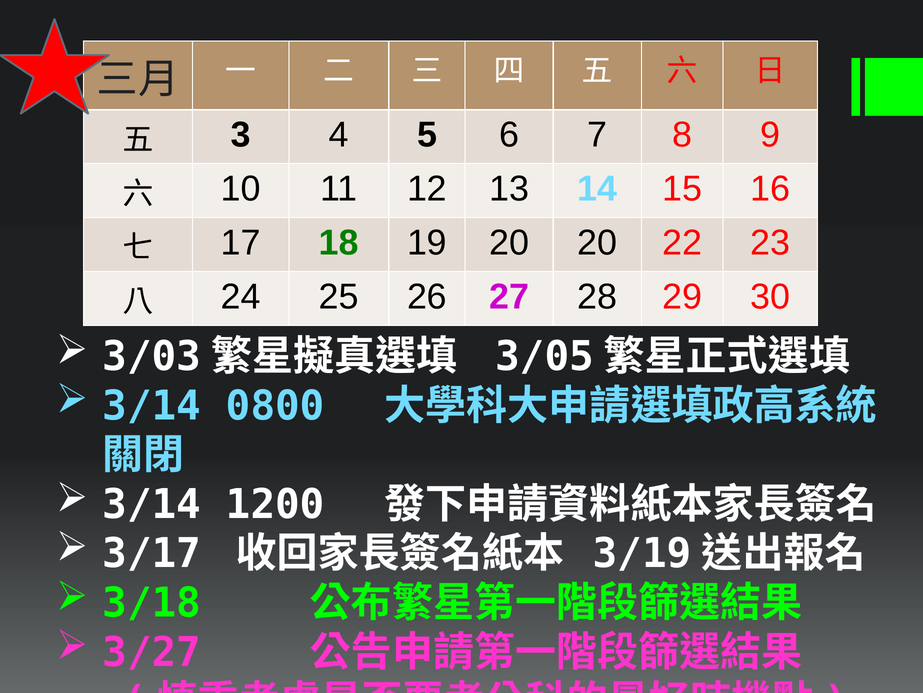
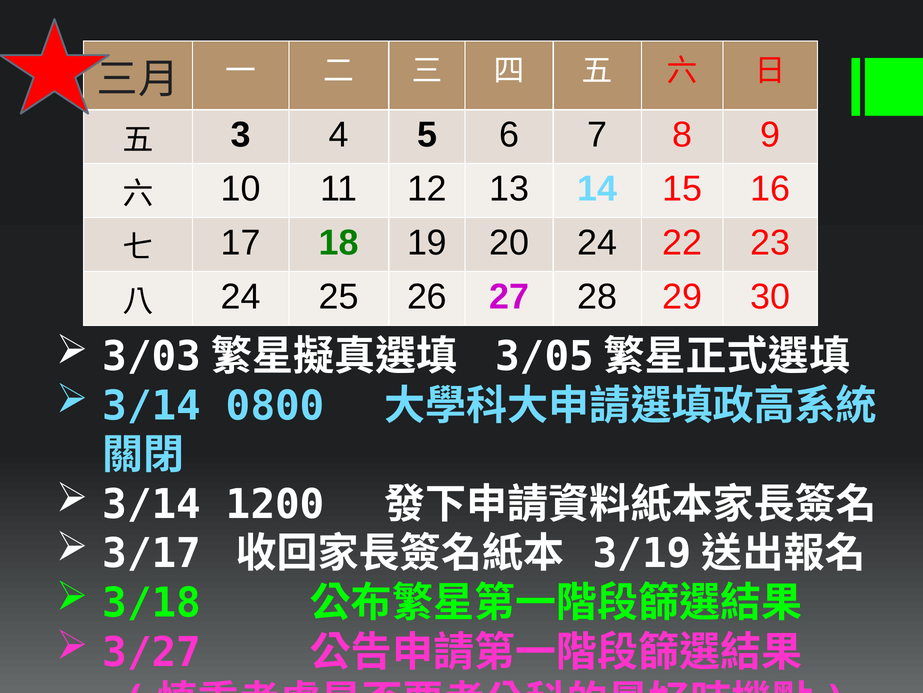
20 20: 20 -> 24
